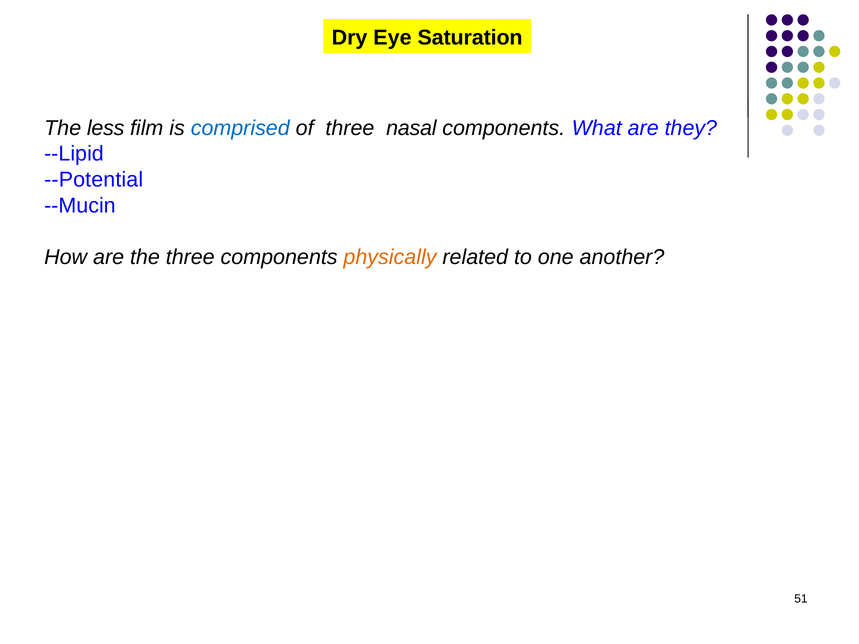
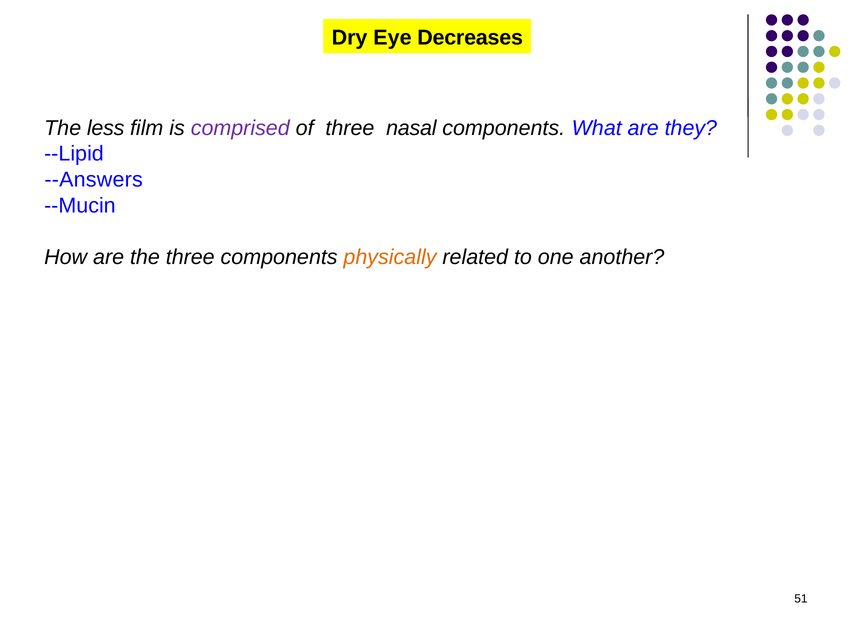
Saturation: Saturation -> Decreases
comprised colour: blue -> purple
--Potential: --Potential -> --Answers
